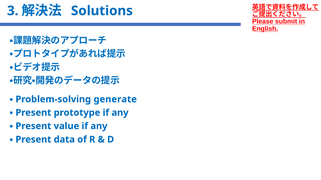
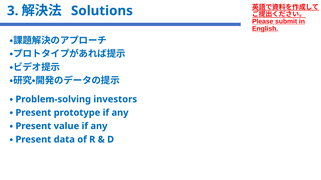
generate: generate -> investors
